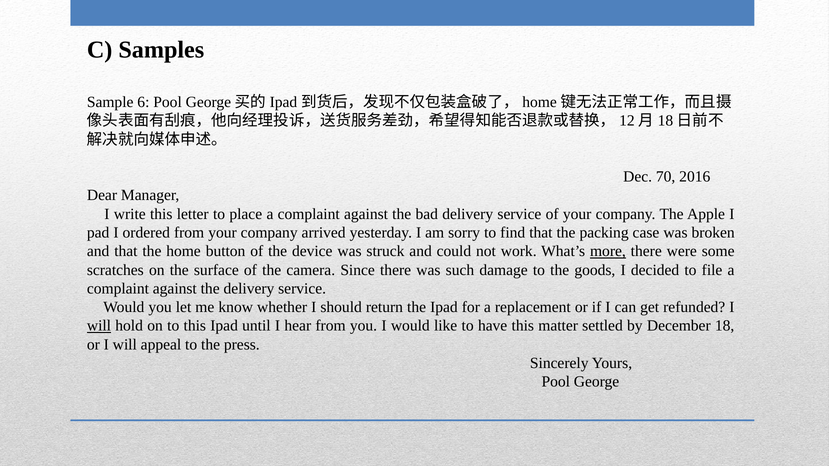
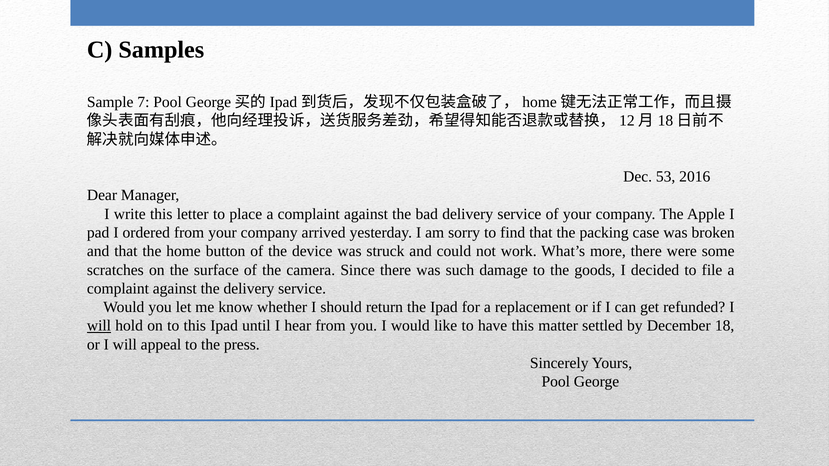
6: 6 -> 7
70: 70 -> 53
more underline: present -> none
